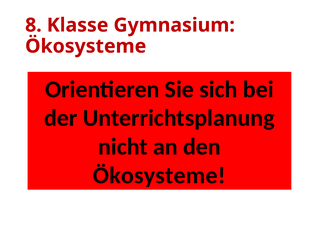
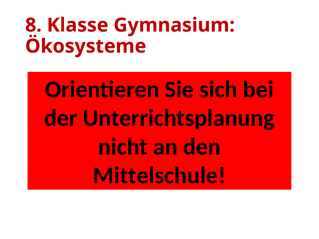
Ökosysteme at (159, 176): Ökosysteme -> Mittelschule
